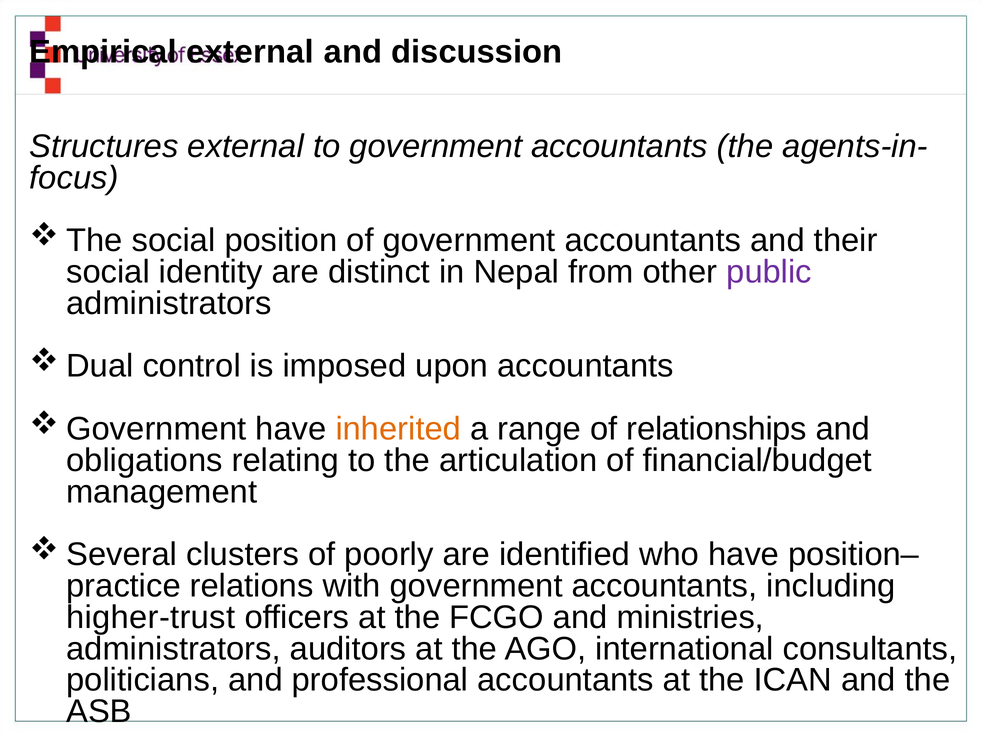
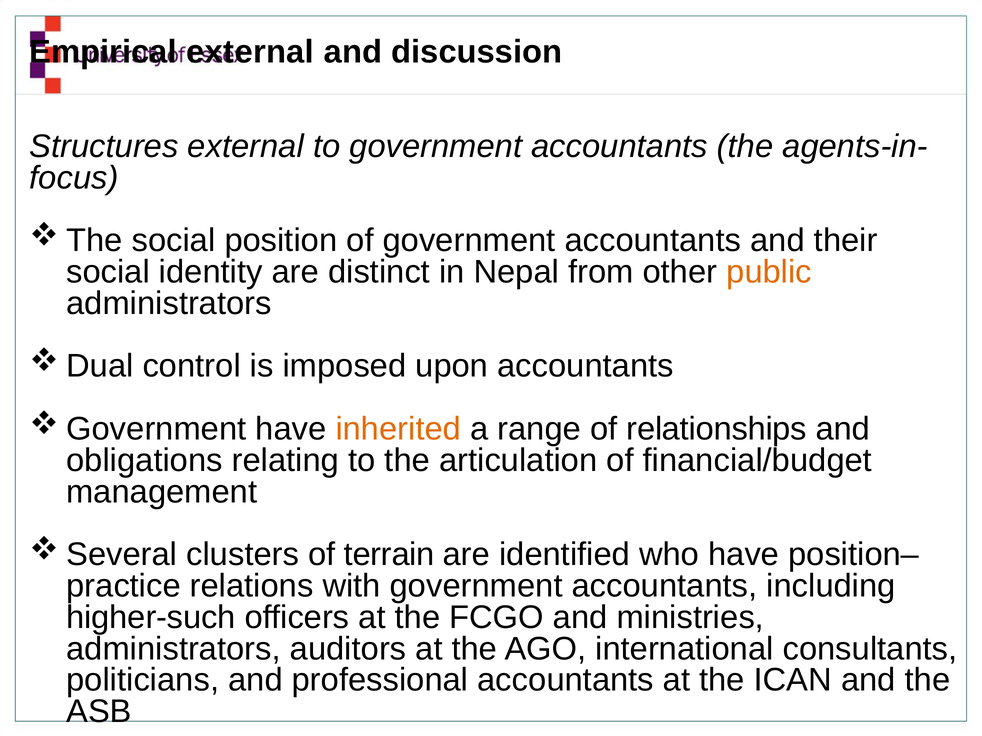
public colour: purple -> orange
poorly: poorly -> terrain
higher-trust: higher-trust -> higher-such
